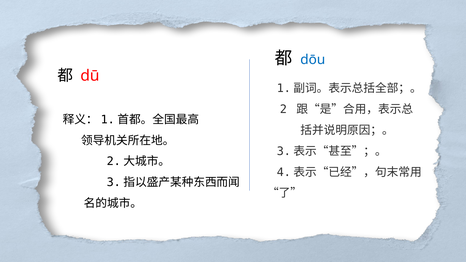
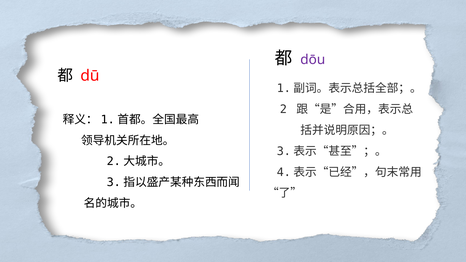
dōu colour: blue -> purple
